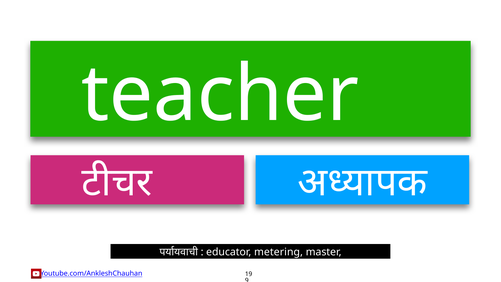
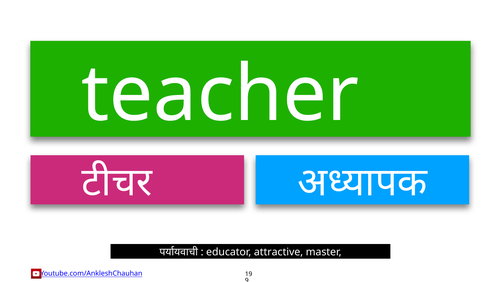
metering: metering -> attractive
